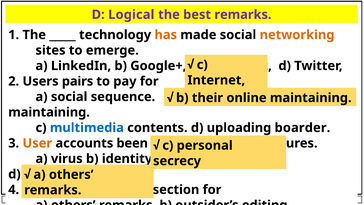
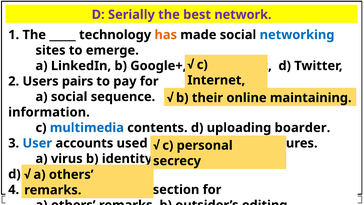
Logical: Logical -> Serially
best remarks: remarks -> network
networking colour: orange -> blue
maintaining at (49, 112): maintaining -> information
User at (37, 143) colour: orange -> blue
been: been -> used
